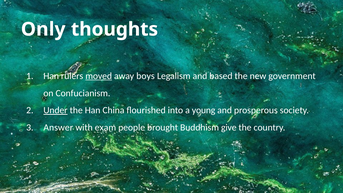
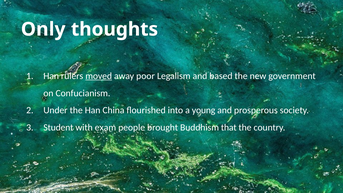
boys: boys -> poor
Under underline: present -> none
Answer: Answer -> Student
give: give -> that
